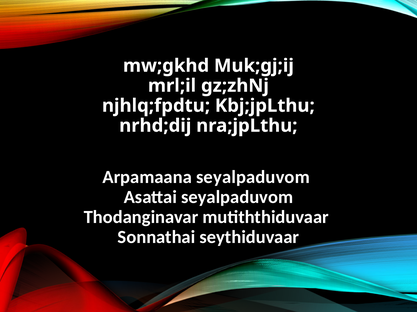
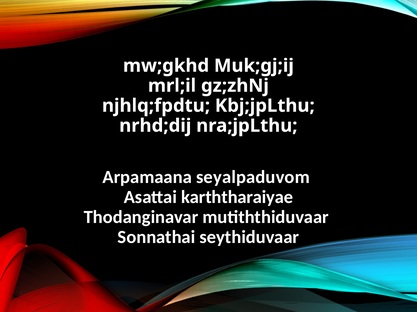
Asattai seyalpaduvom: seyalpaduvom -> karththaraiyae
